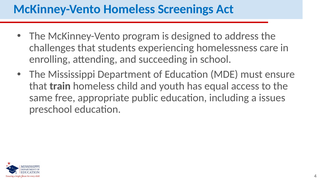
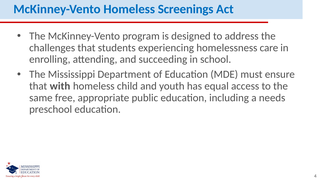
train: train -> with
issues: issues -> needs
